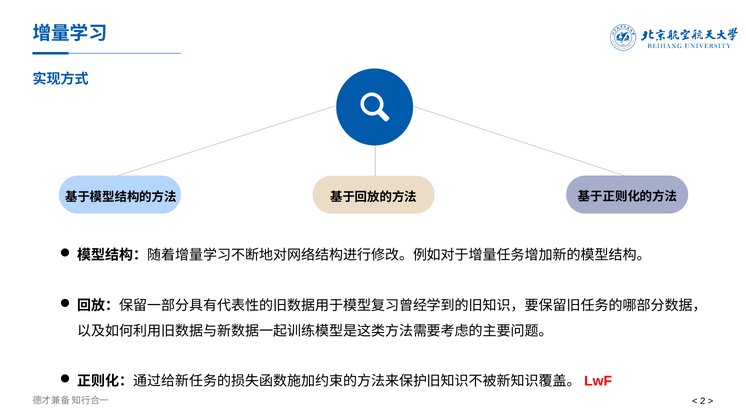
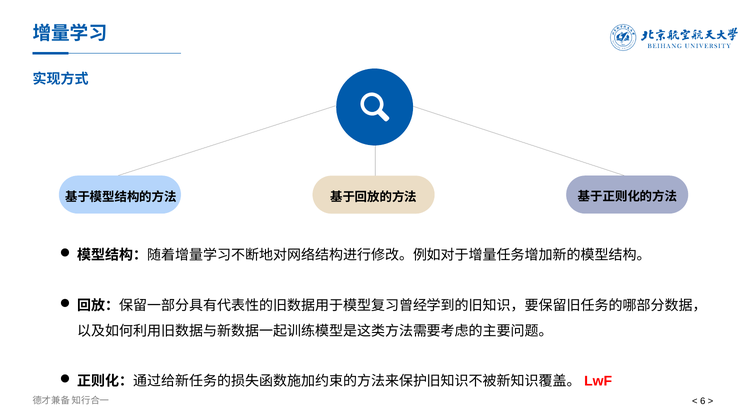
2: 2 -> 6
